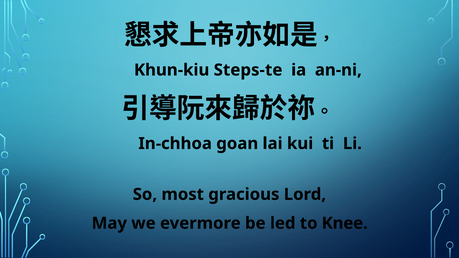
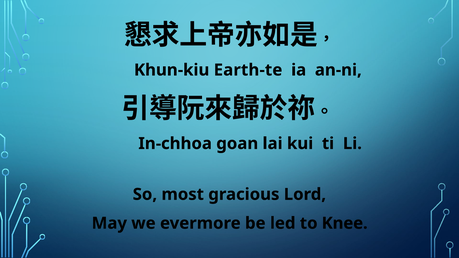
Steps-te: Steps-te -> Earth-te
